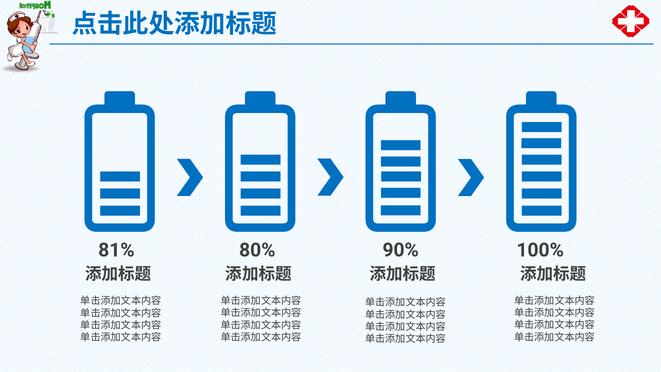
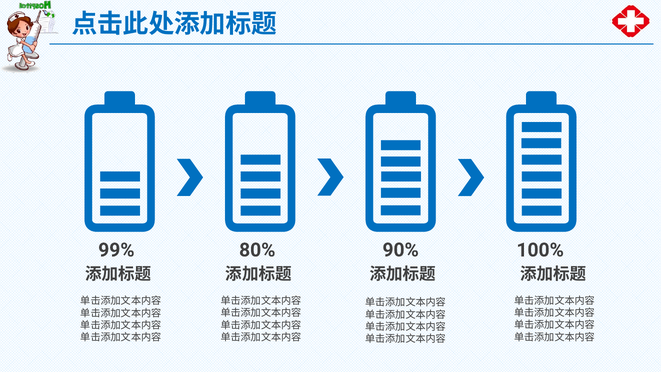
81%: 81% -> 99%
